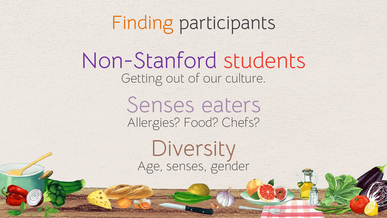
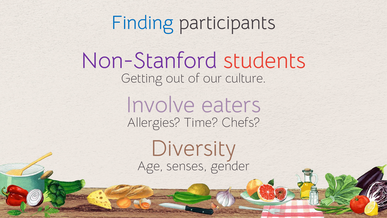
Finding colour: orange -> blue
Senses at (160, 105): Senses -> Involve
Food: Food -> Time
